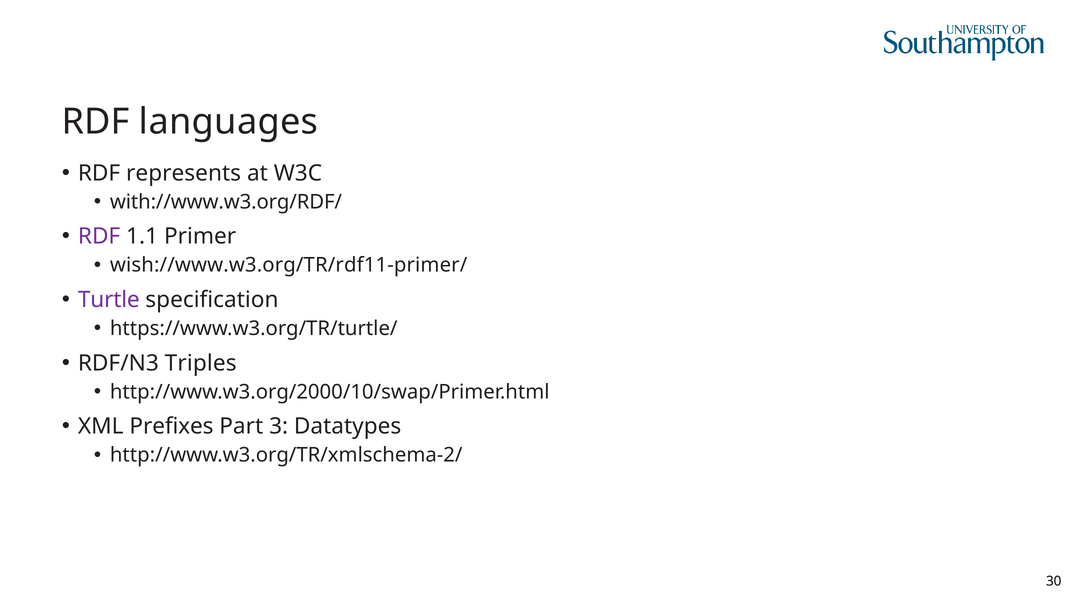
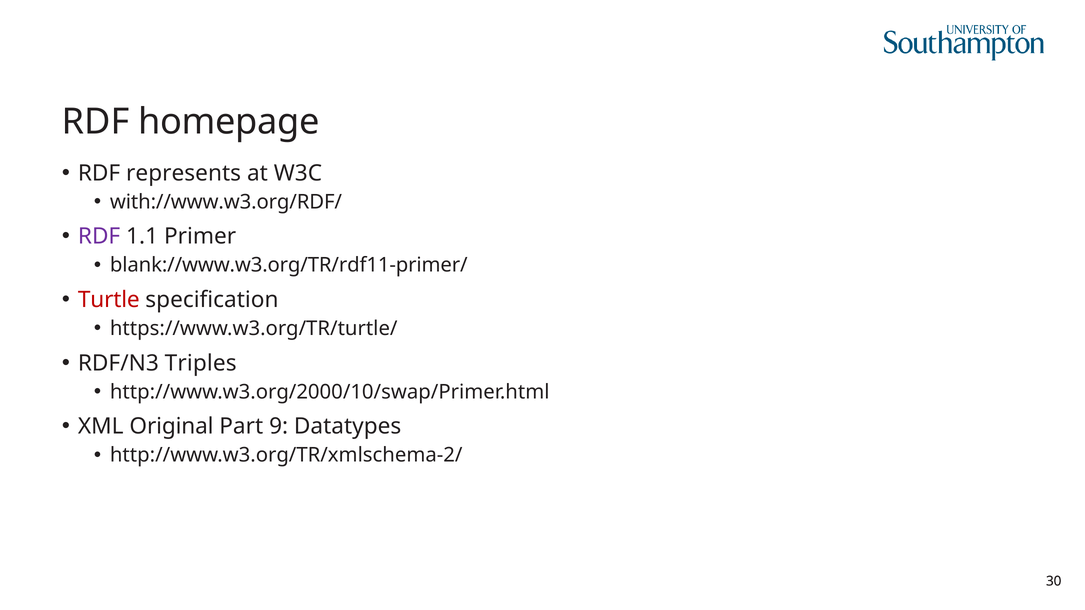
languages: languages -> homepage
wish://www.w3.org/TR/rdf11-primer/: wish://www.w3.org/TR/rdf11-primer/ -> blank://www.w3.org/TR/rdf11-primer/
Turtle colour: purple -> red
Prefixes: Prefixes -> Original
3: 3 -> 9
